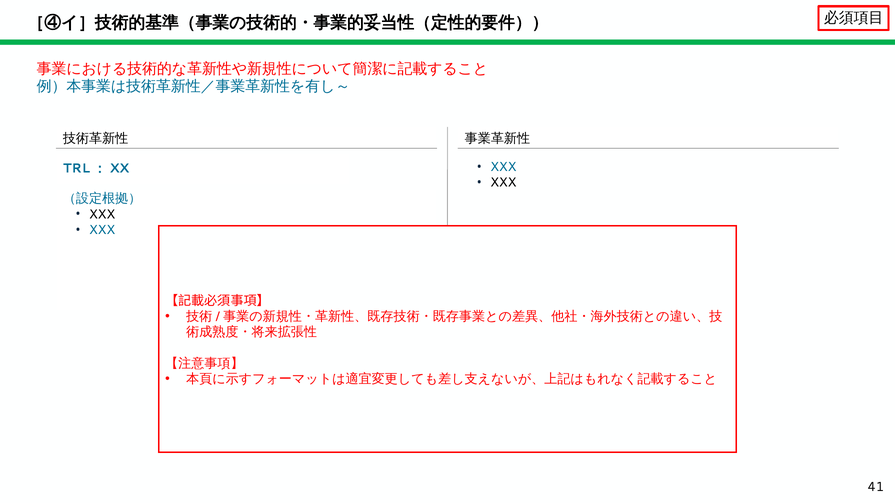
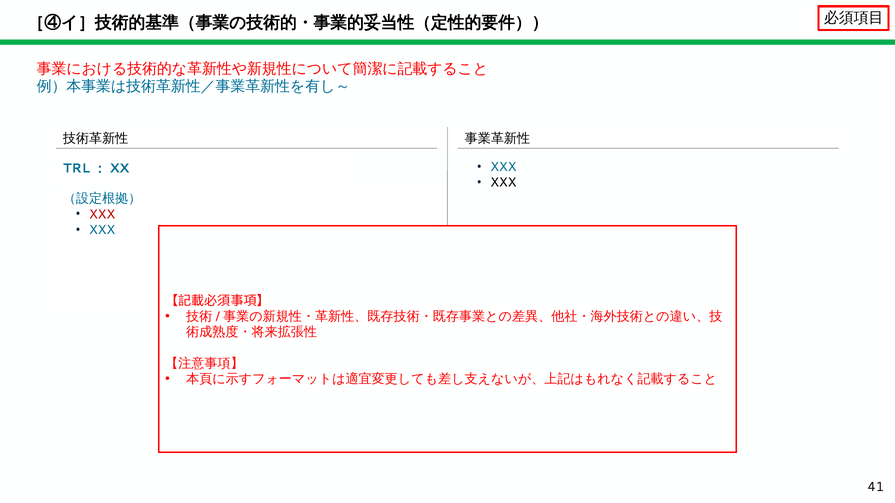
XXX at (102, 214) colour: black -> red
